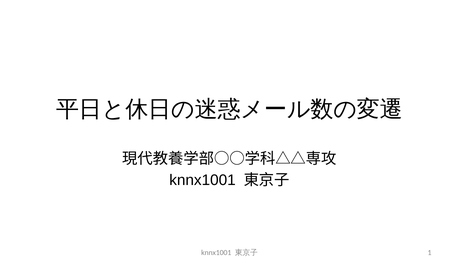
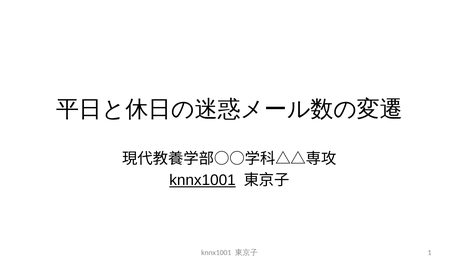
knnx1001 at (203, 180) underline: none -> present
